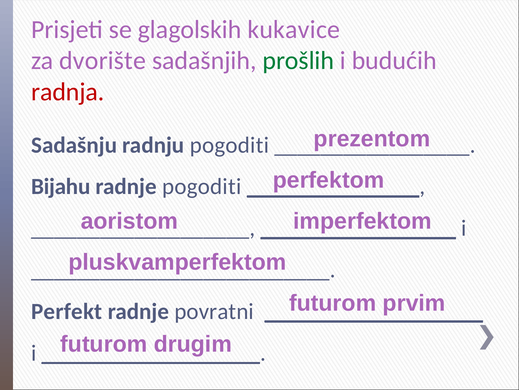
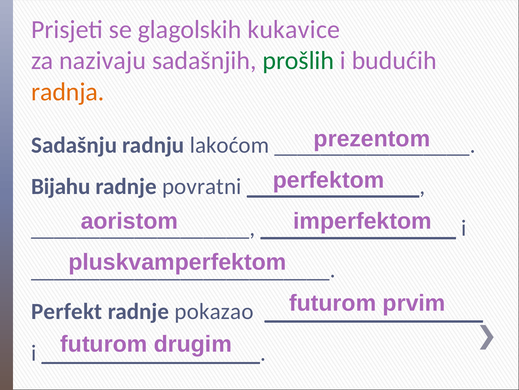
dvorište: dvorište -> nazivaju
radnja colour: red -> orange
radnju pogoditi: pogoditi -> lakoćom
radnje pogoditi: pogoditi -> povratni
povratni: povratni -> pokazao
